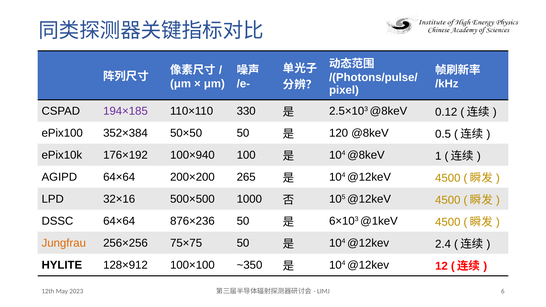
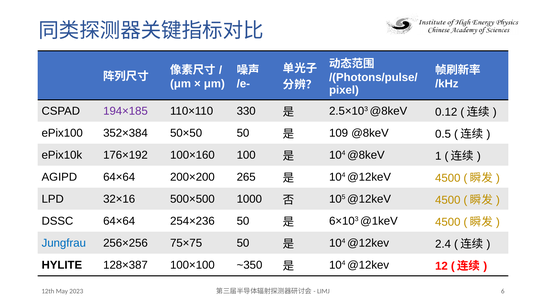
120: 120 -> 109
100×940: 100×940 -> 100×160
876×236: 876×236 -> 254×236
Jungfrau colour: orange -> blue
128×912: 128×912 -> 128×387
